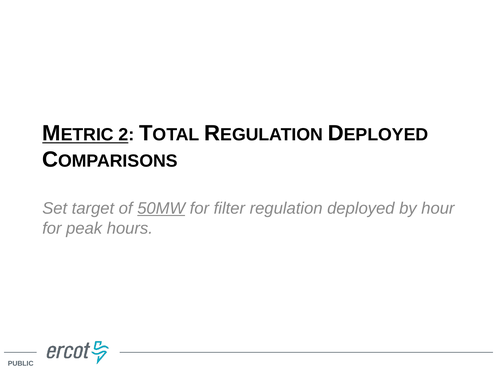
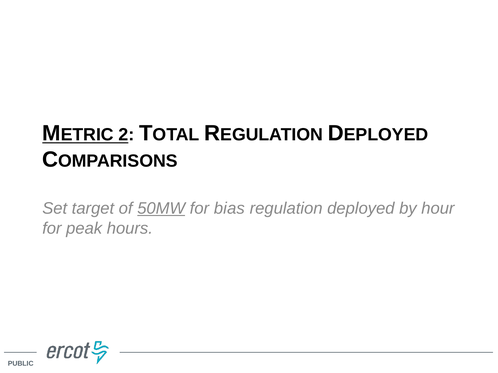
filter: filter -> bias
